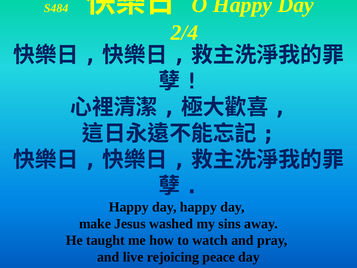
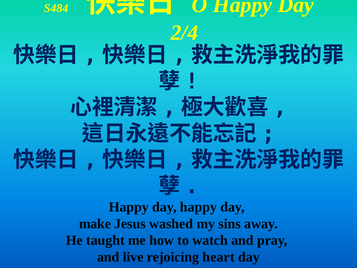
peace: peace -> heart
